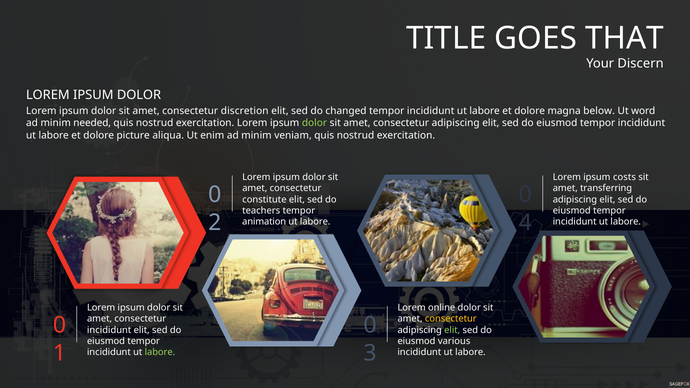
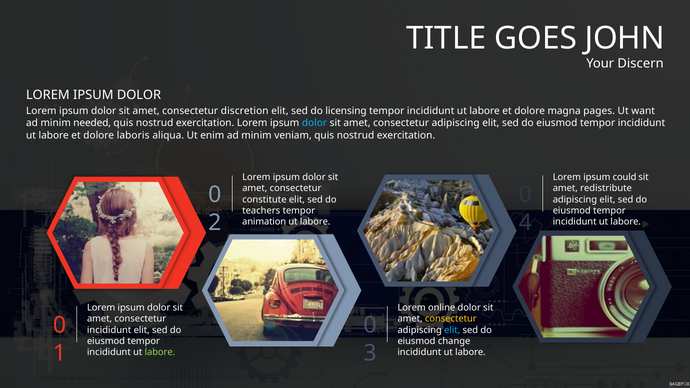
THAT: THAT -> JOHN
changed: changed -> licensing
below: below -> pages
word: word -> want
dolor at (314, 123) colour: light green -> light blue
picture: picture -> laboris
costs: costs -> could
transferring: transferring -> redistribute
elit at (452, 330) colour: light green -> light blue
various: various -> change
